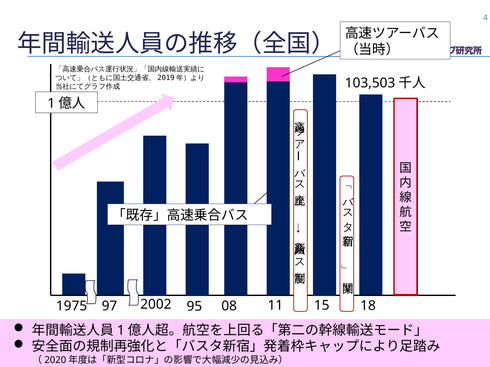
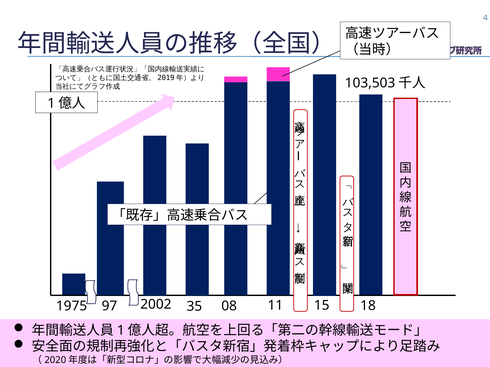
95: 95 -> 35
